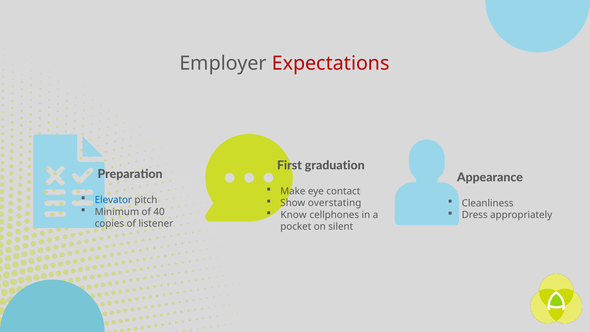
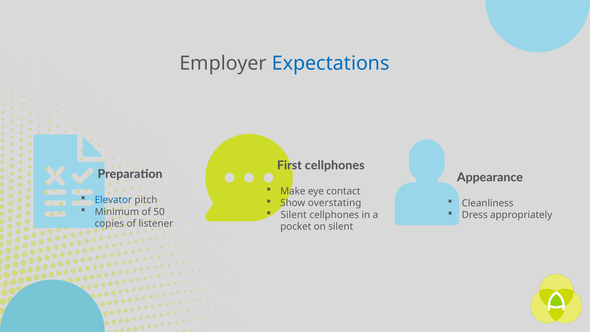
Expectations colour: red -> blue
First graduation: graduation -> cellphones
40: 40 -> 50
Know at (294, 215): Know -> Silent
